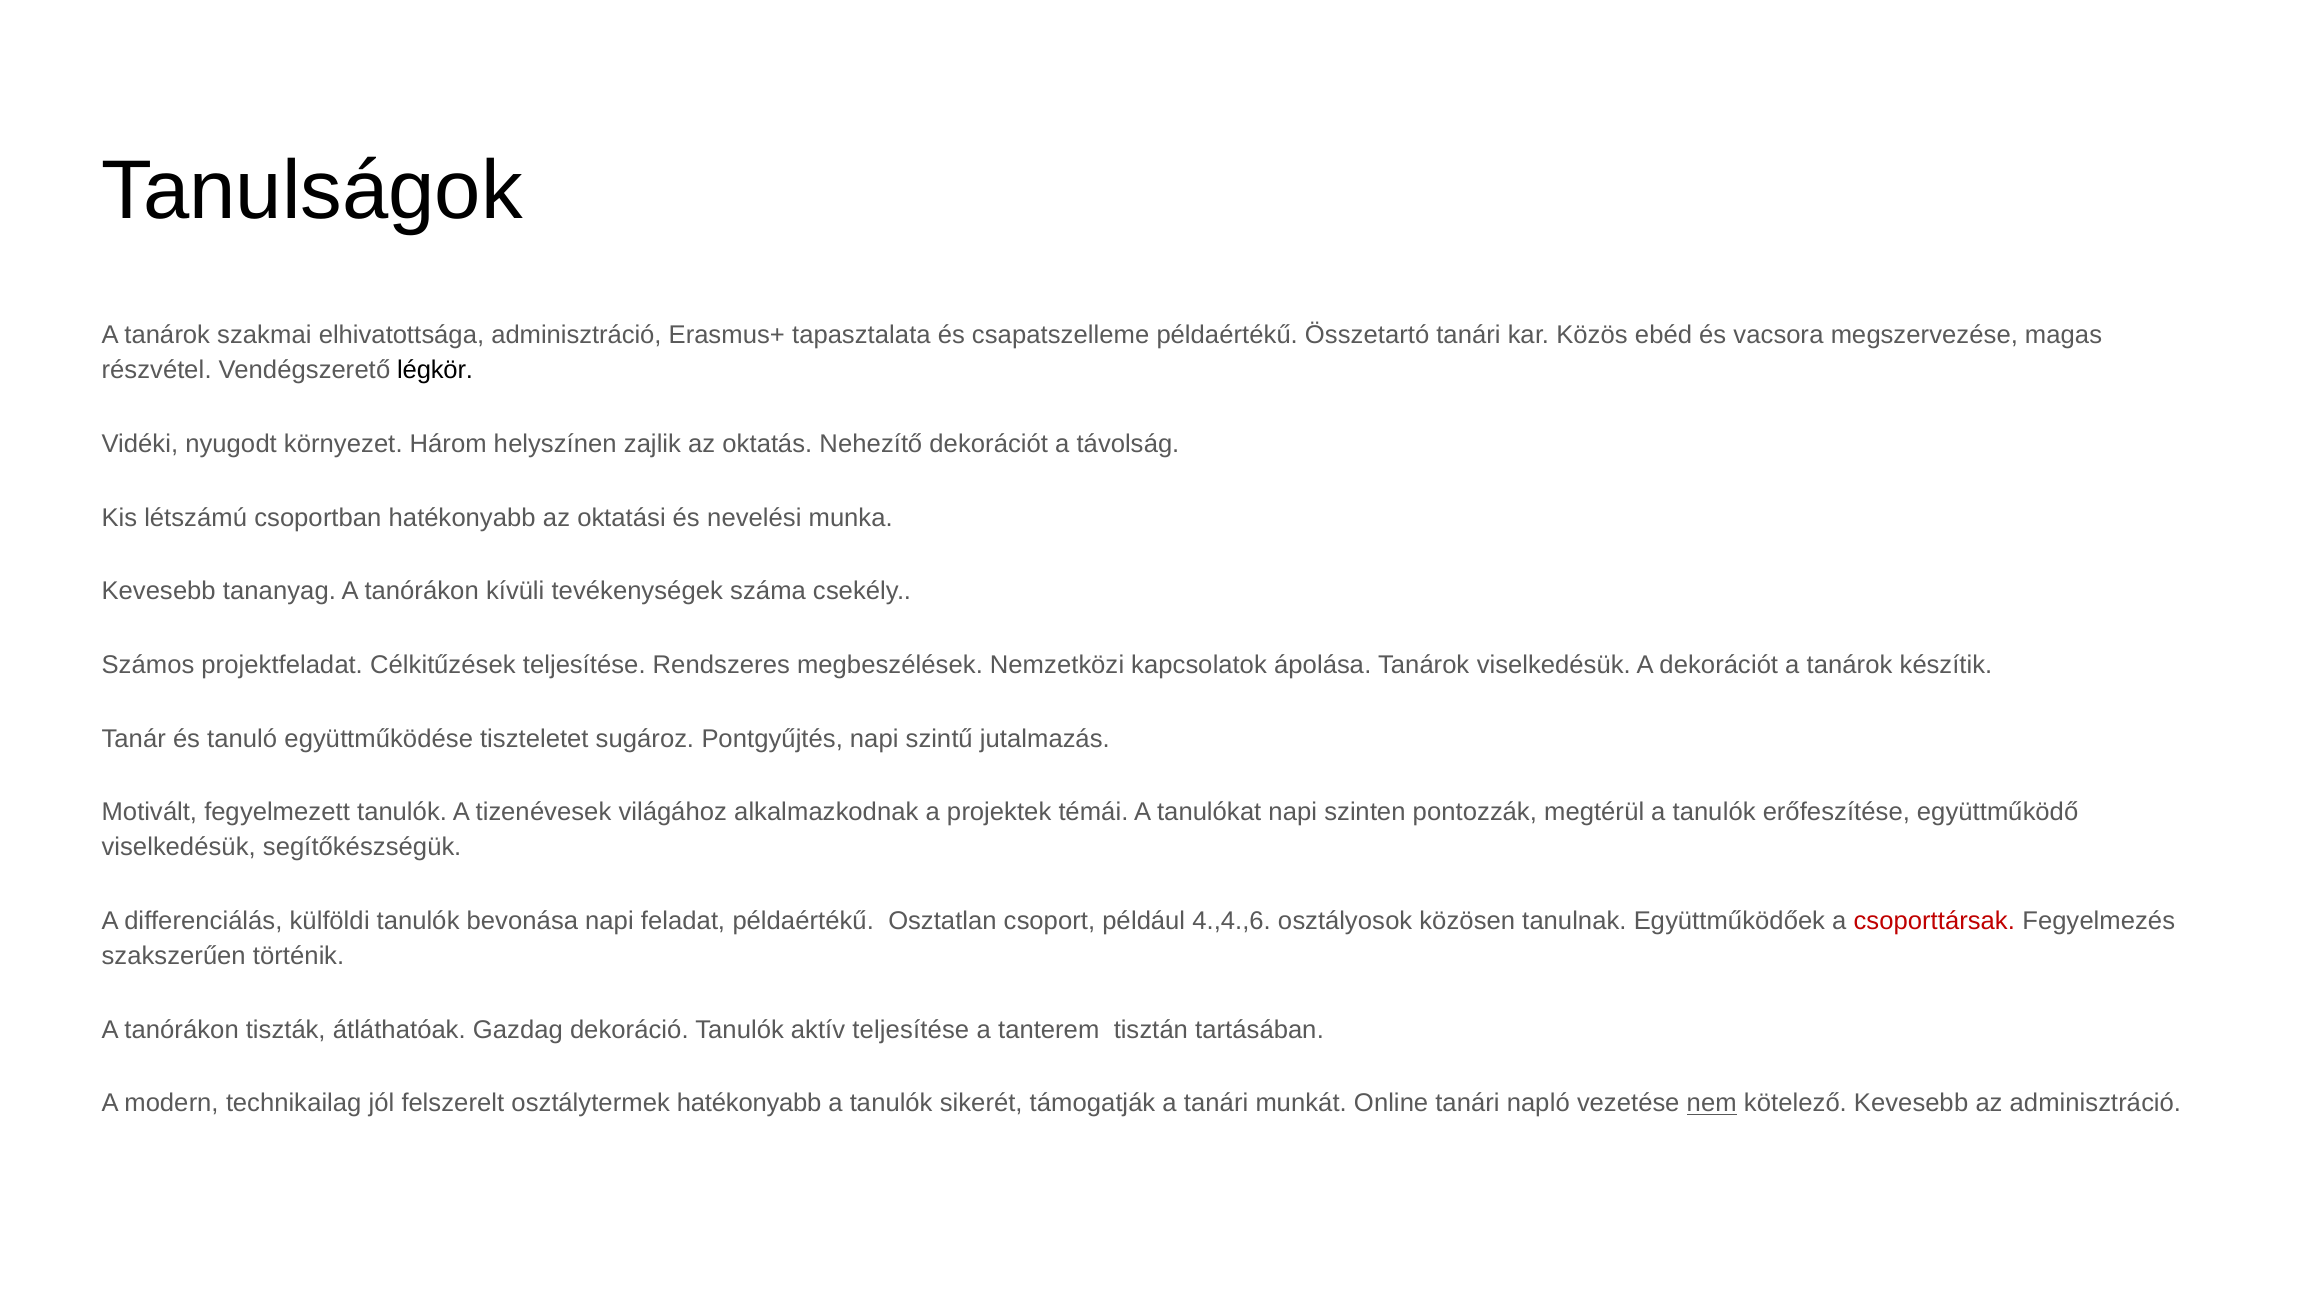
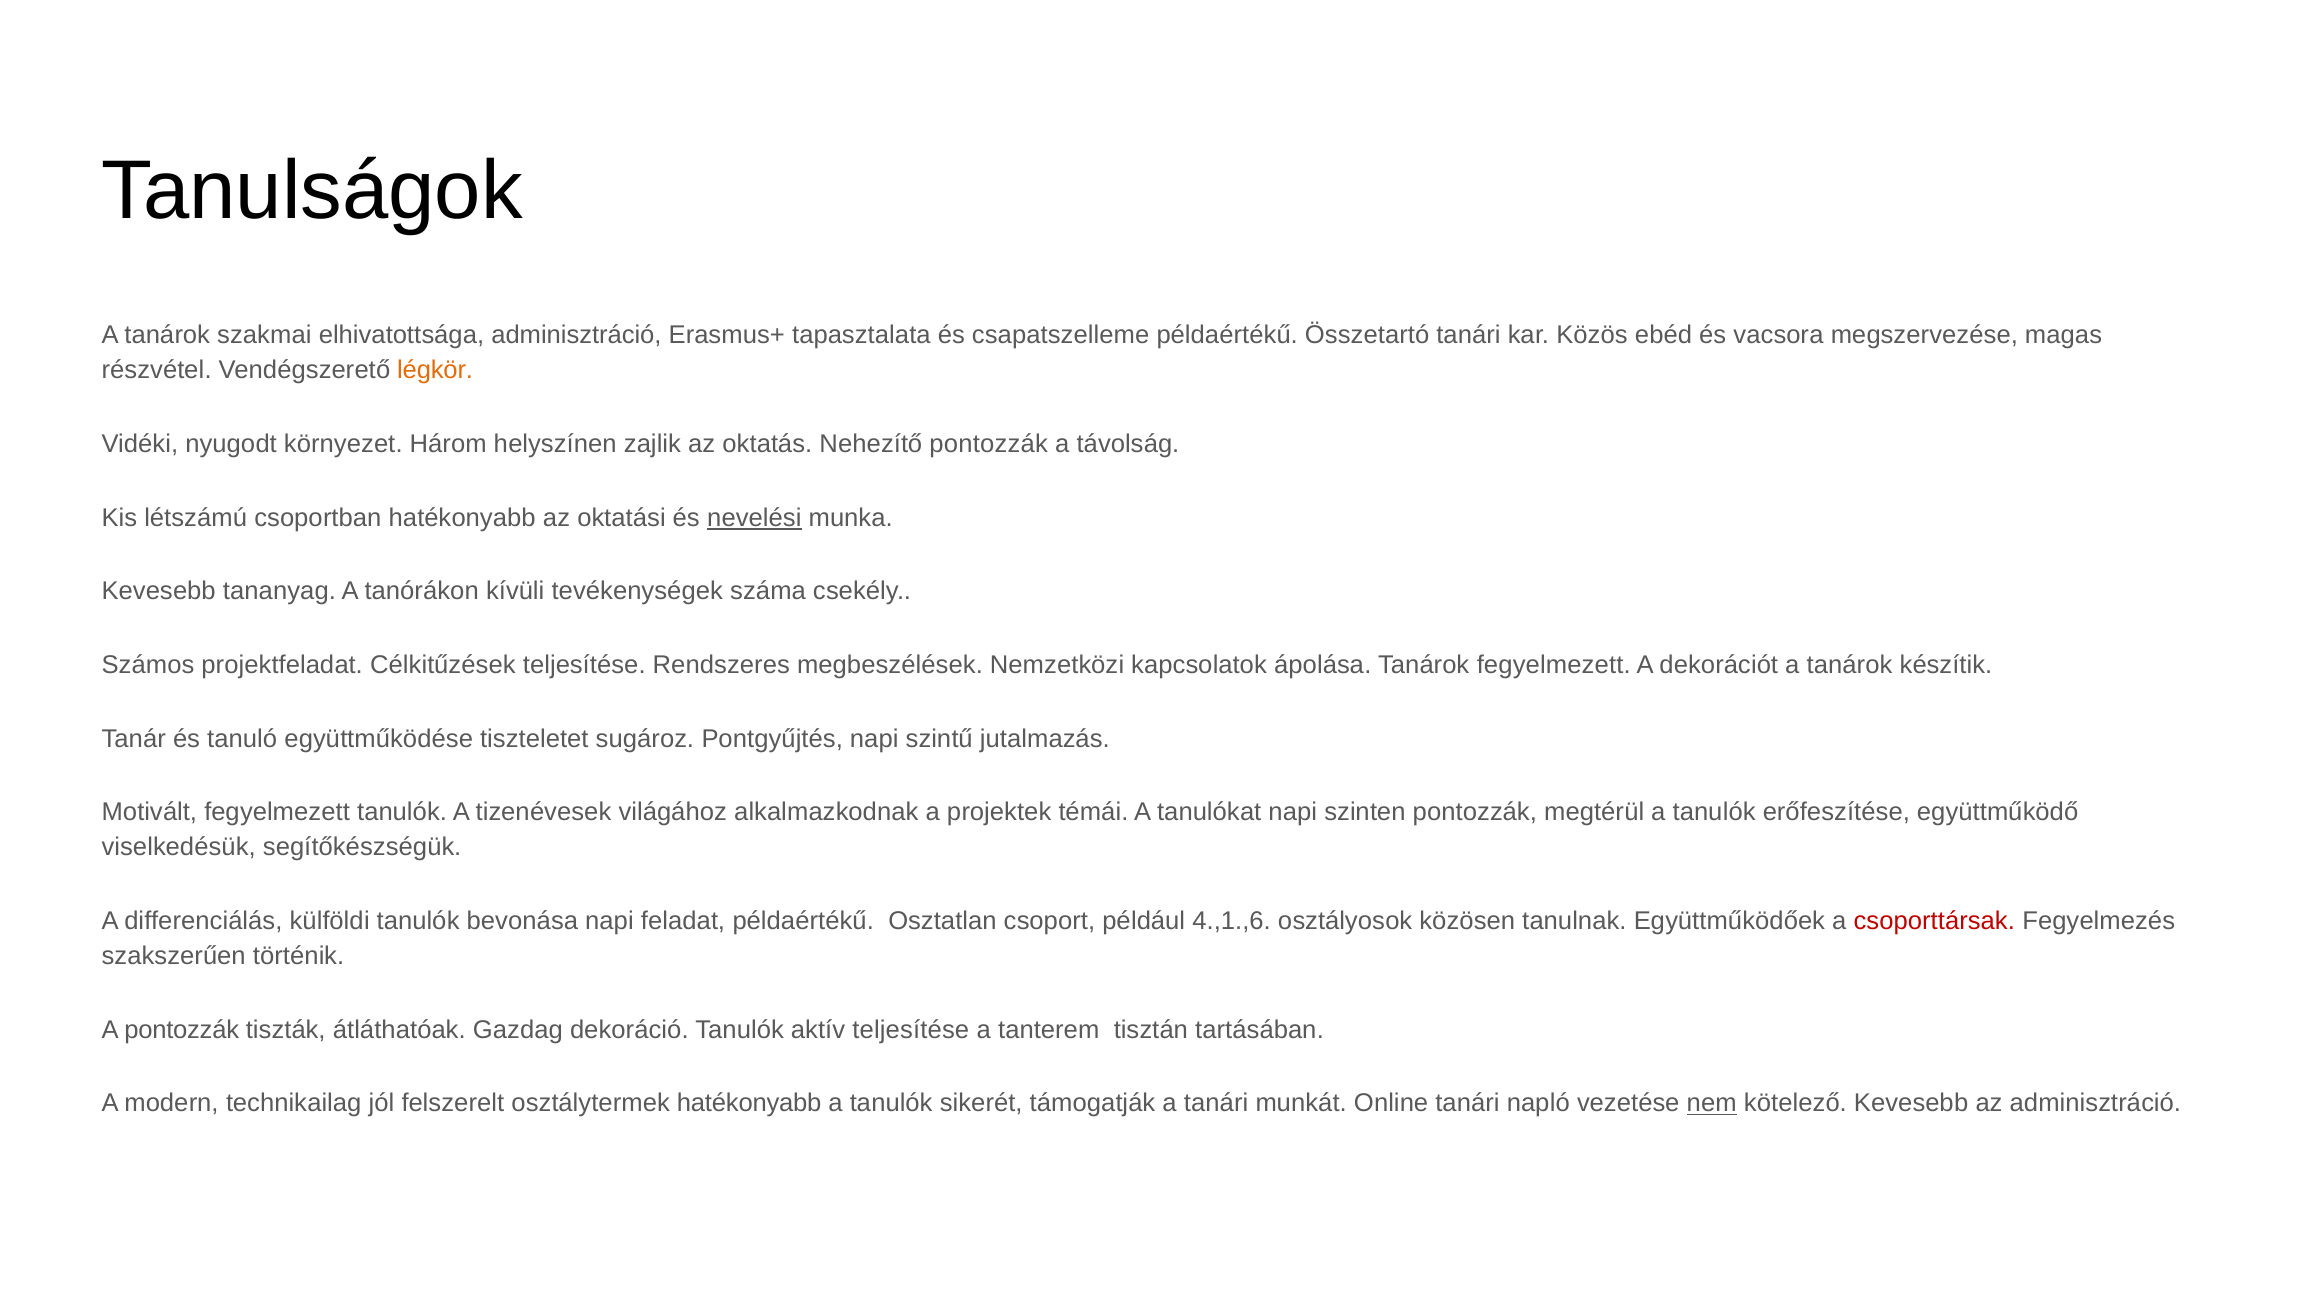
légkör colour: black -> orange
Nehezítő dekorációt: dekorációt -> pontozzák
nevelési underline: none -> present
Tanárok viselkedésük: viselkedésük -> fegyelmezett
4.,4.,6: 4.,4.,6 -> 4.,1.,6
tanórákon at (182, 1030): tanórákon -> pontozzák
